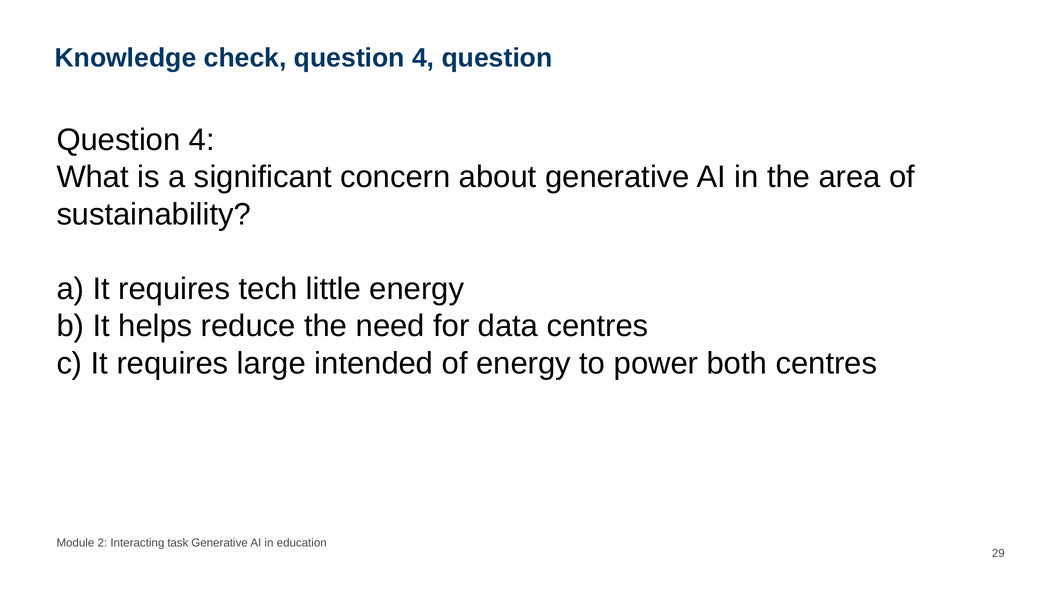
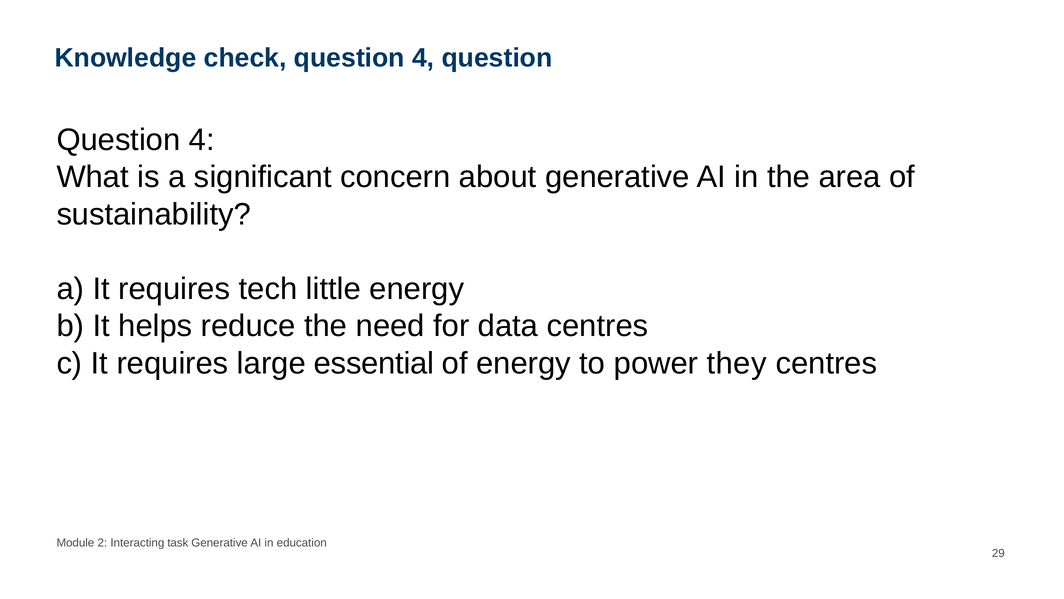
intended: intended -> essential
both: both -> they
